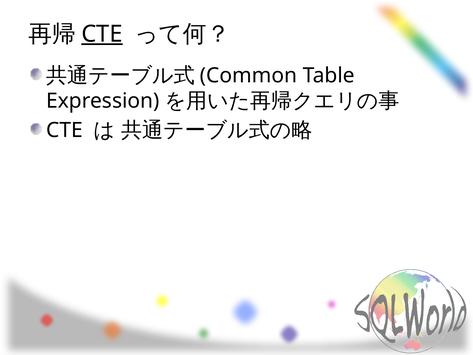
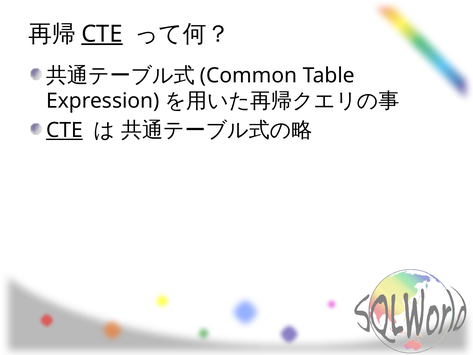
CTE at (64, 130) underline: none -> present
